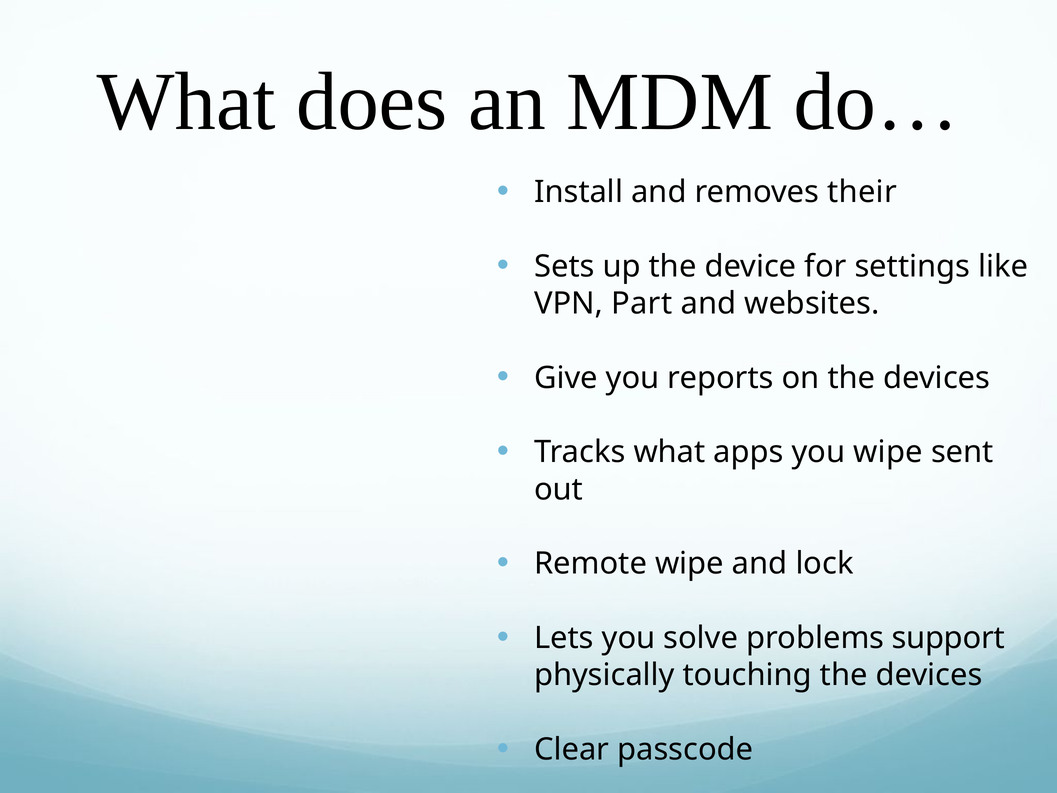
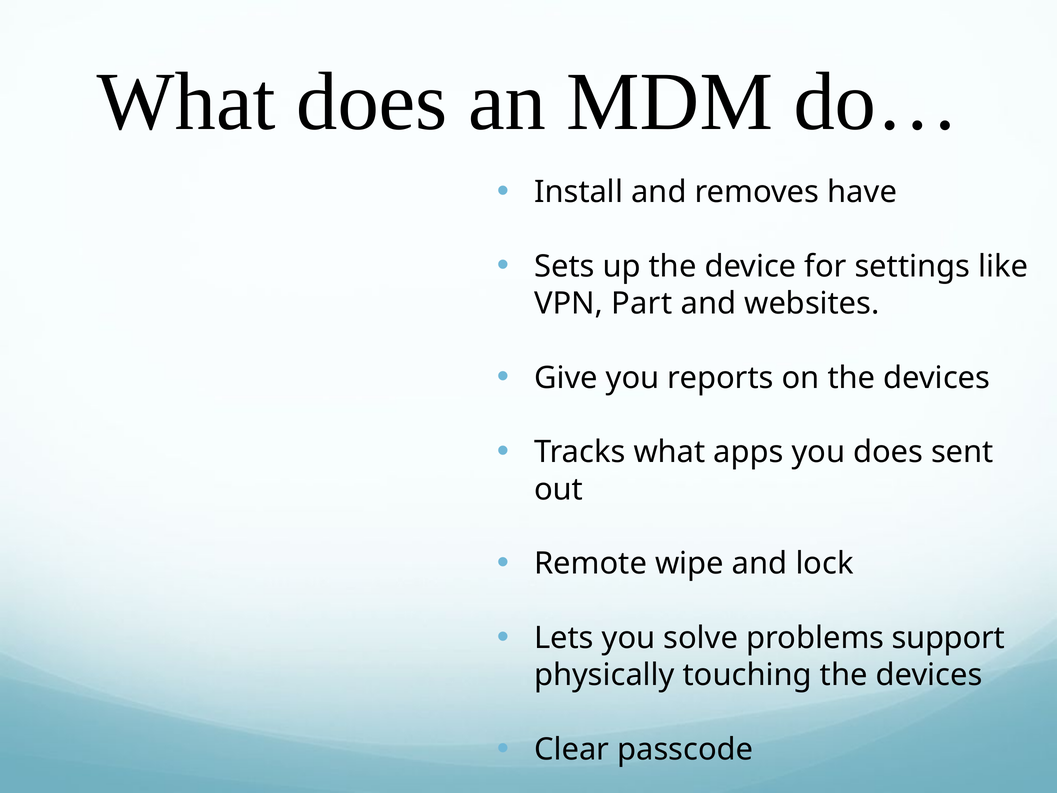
their: their -> have
you wipe: wipe -> does
